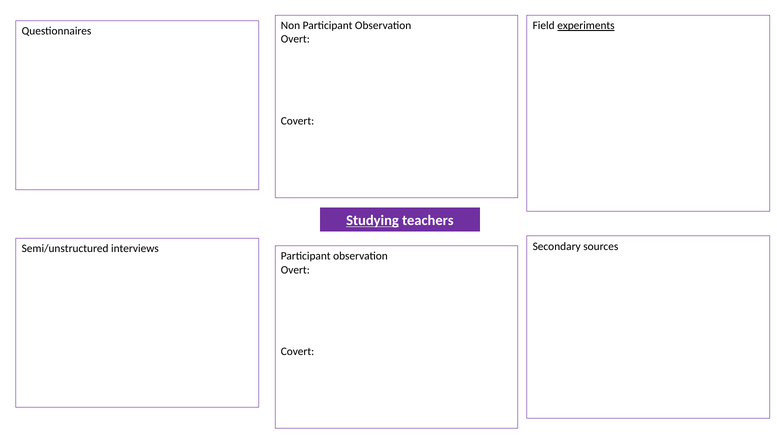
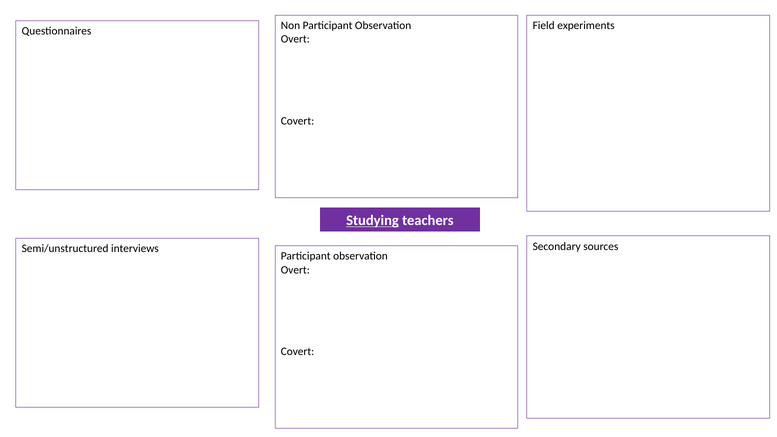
experiments underline: present -> none
